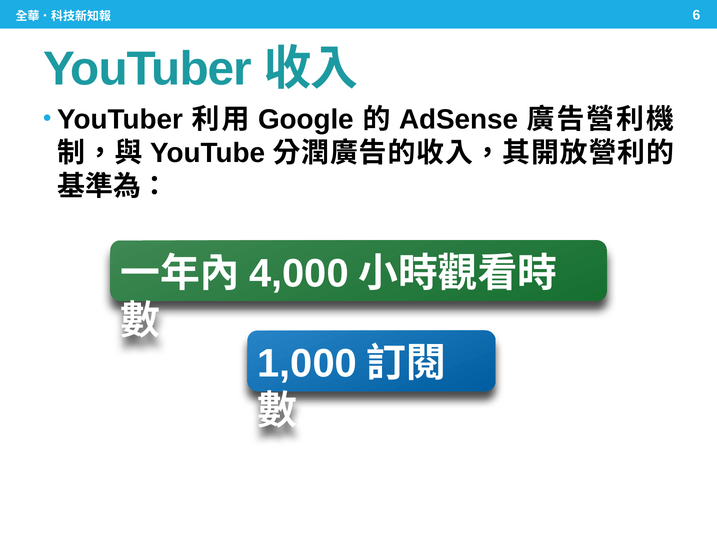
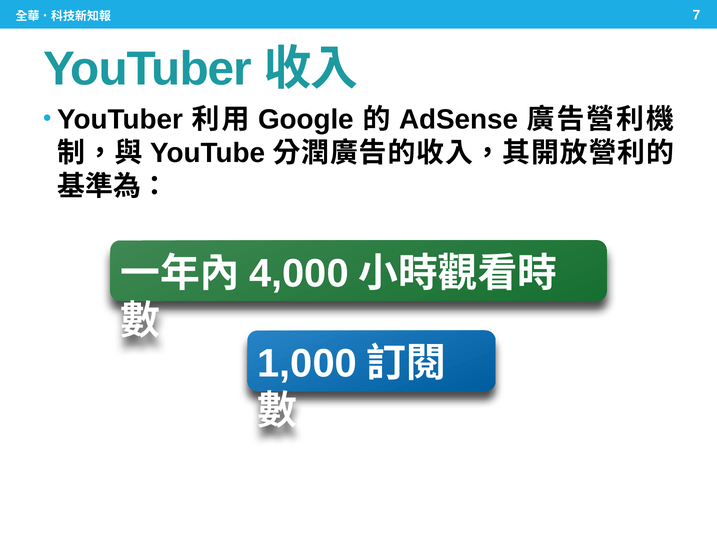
6: 6 -> 7
